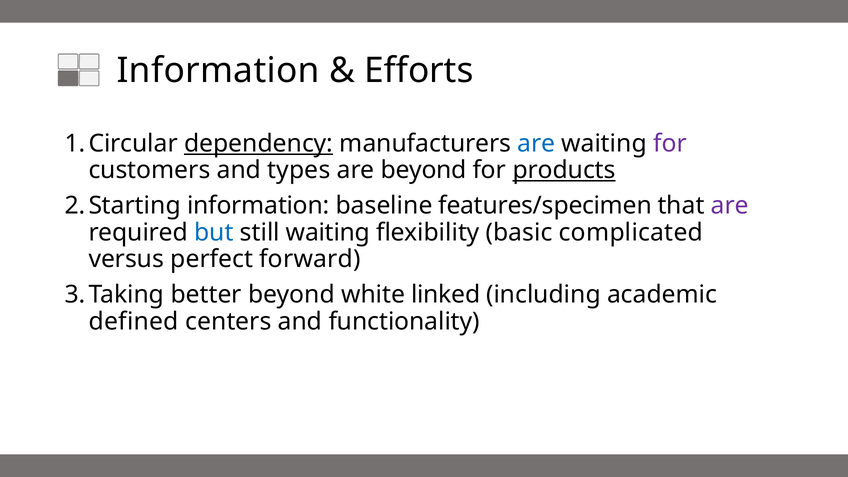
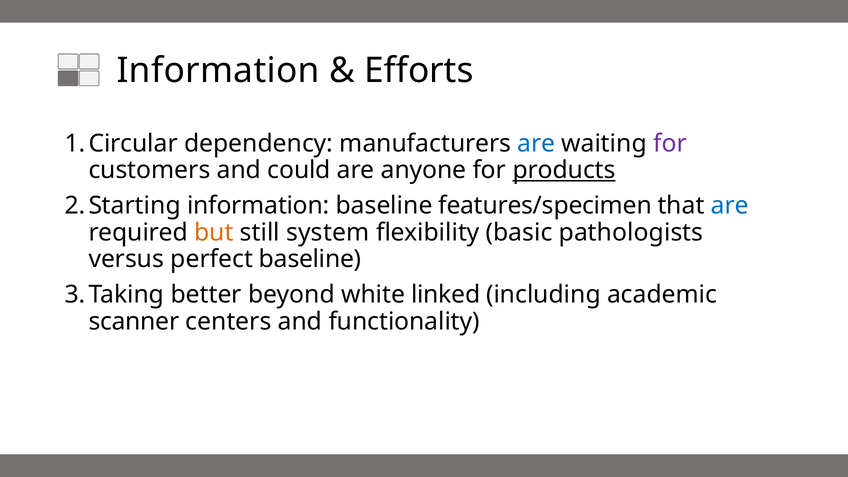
dependency underline: present -> none
types: types -> could
are beyond: beyond -> anyone
are at (730, 206) colour: purple -> blue
but colour: blue -> orange
still waiting: waiting -> system
complicated: complicated -> pathologists
perfect forward: forward -> baseline
defined: defined -> scanner
